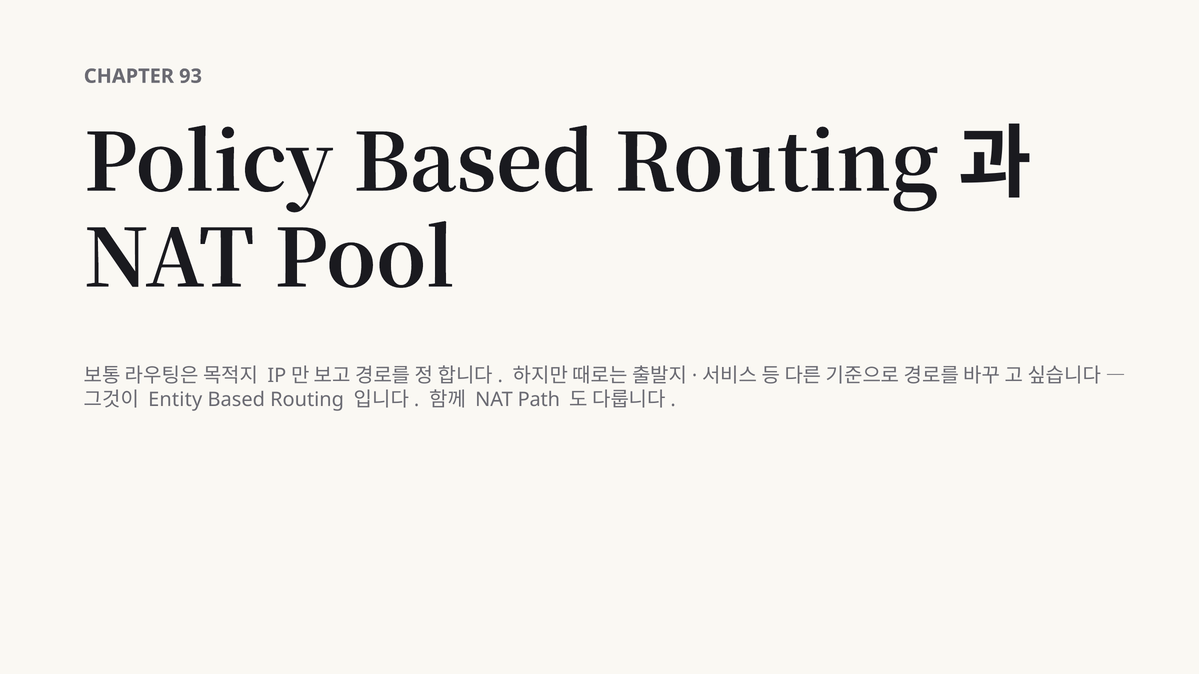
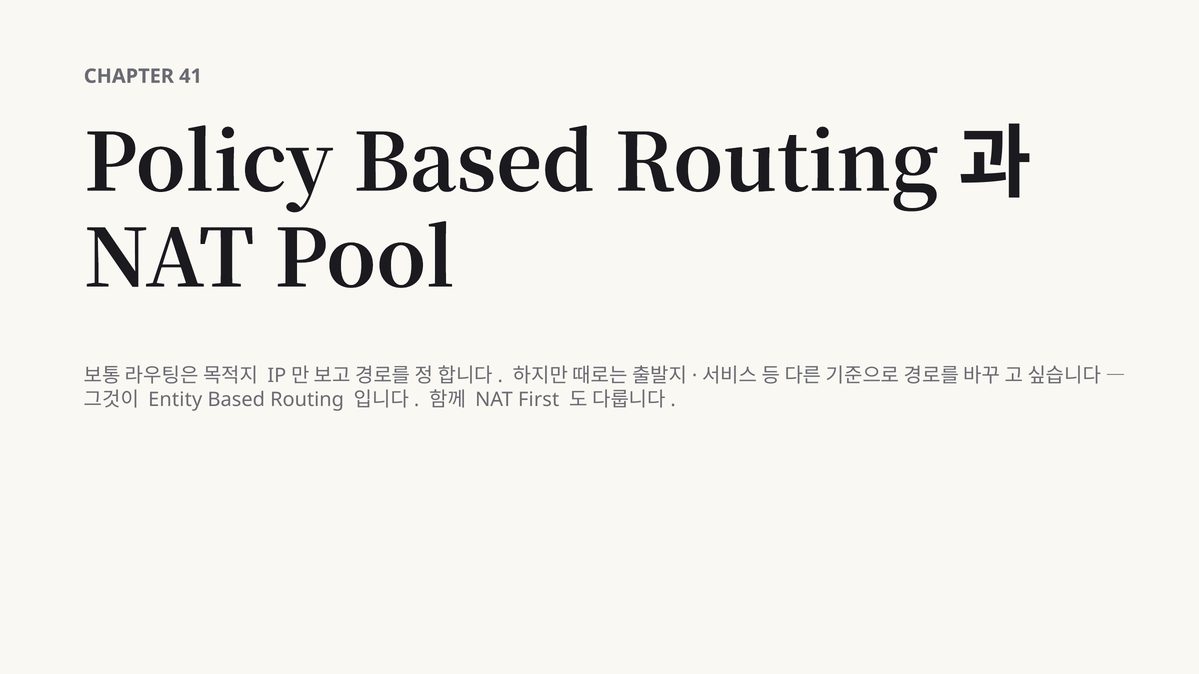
93: 93 -> 41
Path: Path -> First
